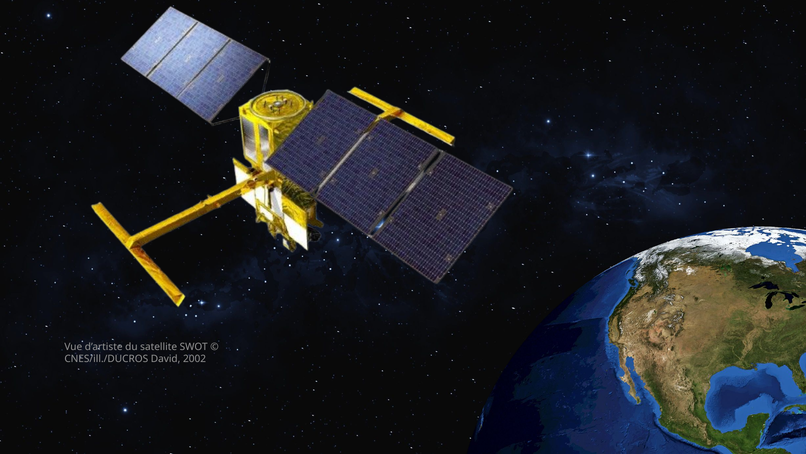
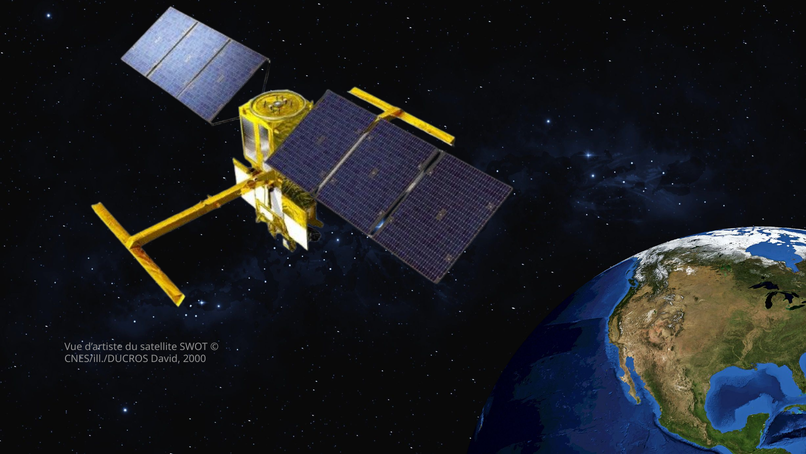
2002: 2002 -> 2000
